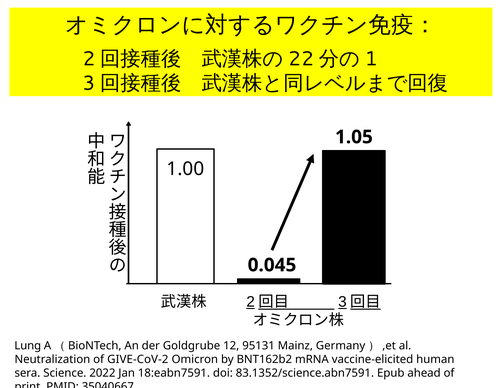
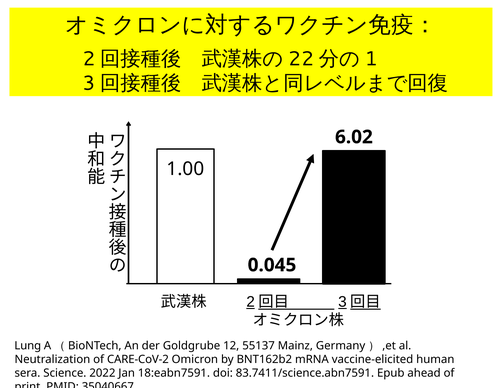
1.05: 1.05 -> 6.02
95131: 95131 -> 55137
GIVE-CoV-2: GIVE-CoV-2 -> CARE-CoV-2
83.1352/science.abn7591: 83.1352/science.abn7591 -> 83.7411/science.abn7591
